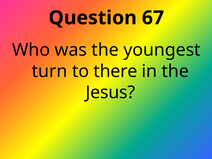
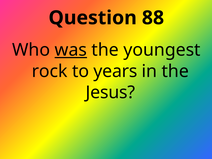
67: 67 -> 88
was underline: none -> present
turn: turn -> rock
there: there -> years
